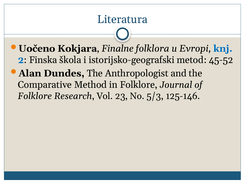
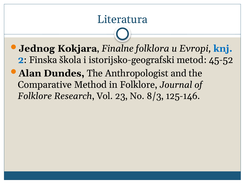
Uočeno: Uočeno -> Jednog
5/3: 5/3 -> 8/3
